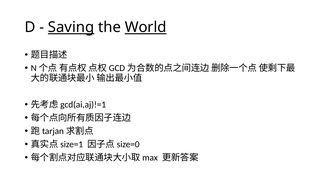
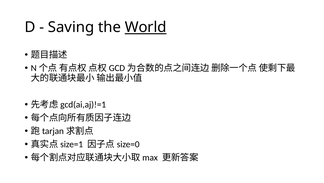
Saving underline: present -> none
